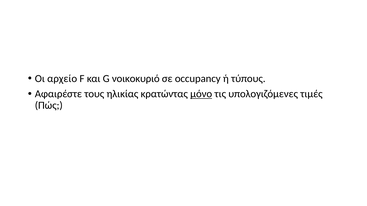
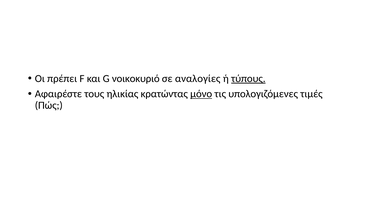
αρχείο: αρχείο -> πρέπει
occupancy: occupancy -> αναλογίες
τύπους underline: none -> present
